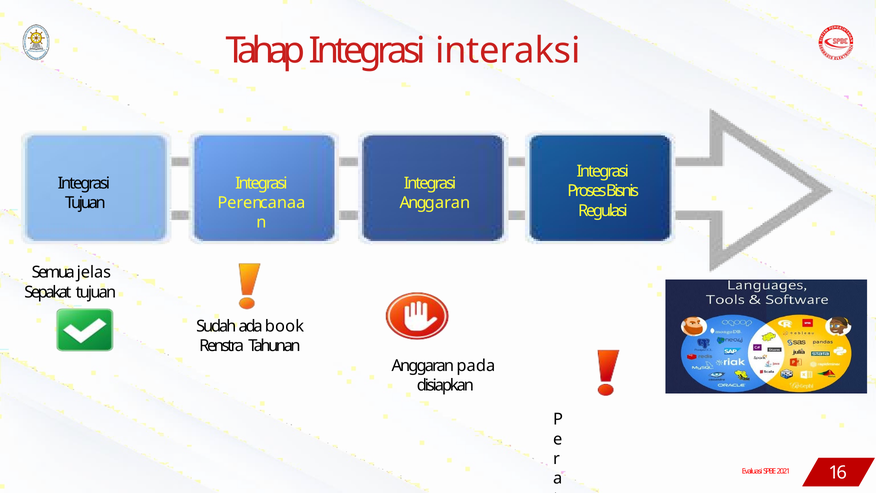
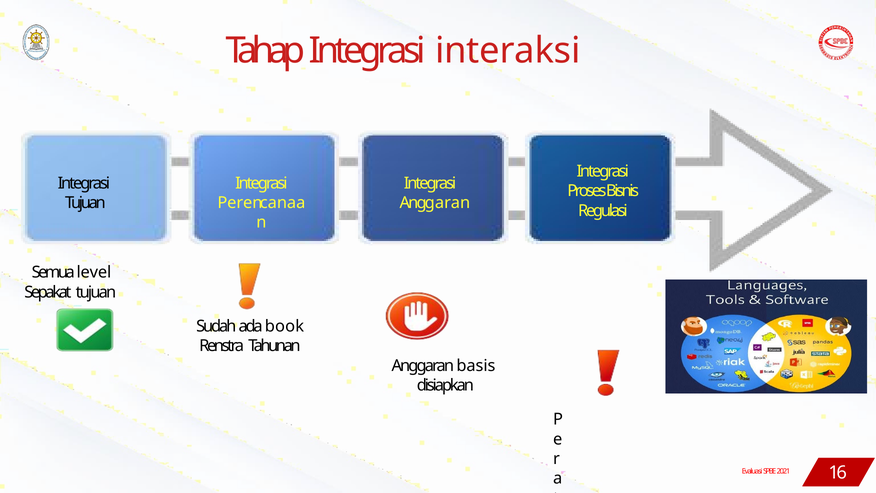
jelas: jelas -> level
pada: pada -> basis
